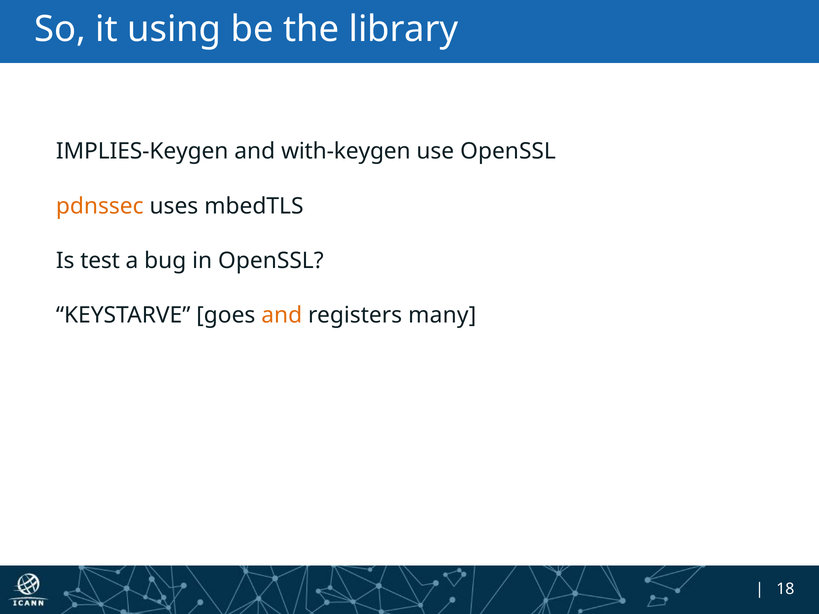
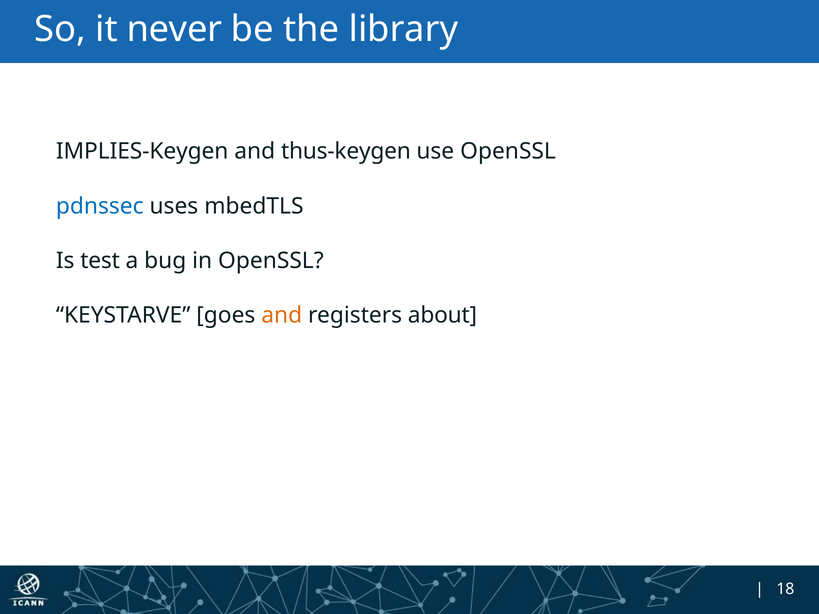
using: using -> never
with-keygen: with-keygen -> thus-keygen
pdnssec colour: orange -> blue
many: many -> about
